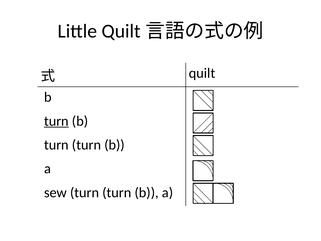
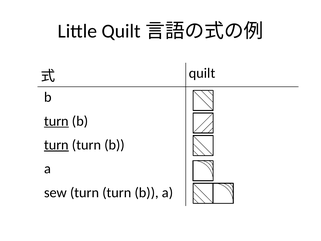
turn at (56, 145) underline: none -> present
